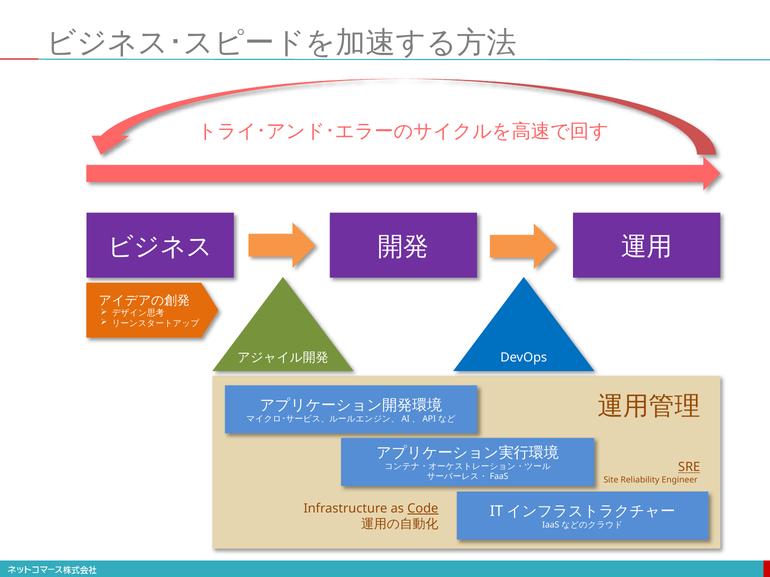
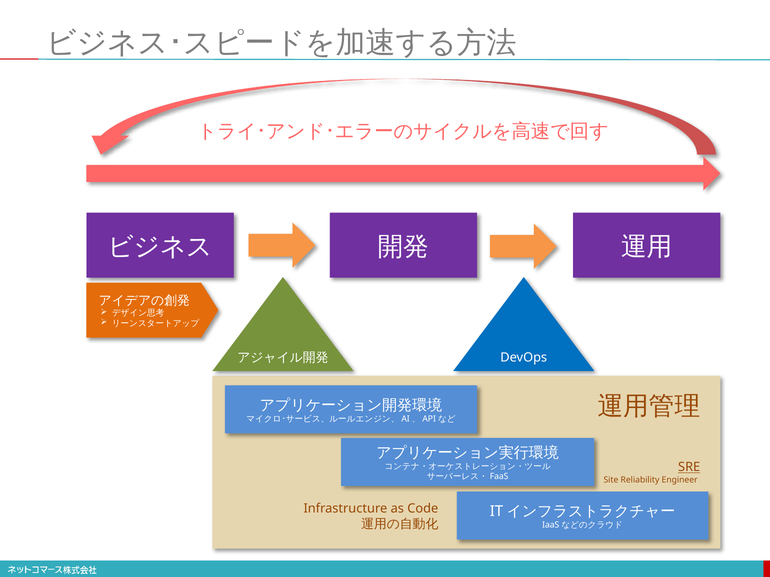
Code underline: present -> none
